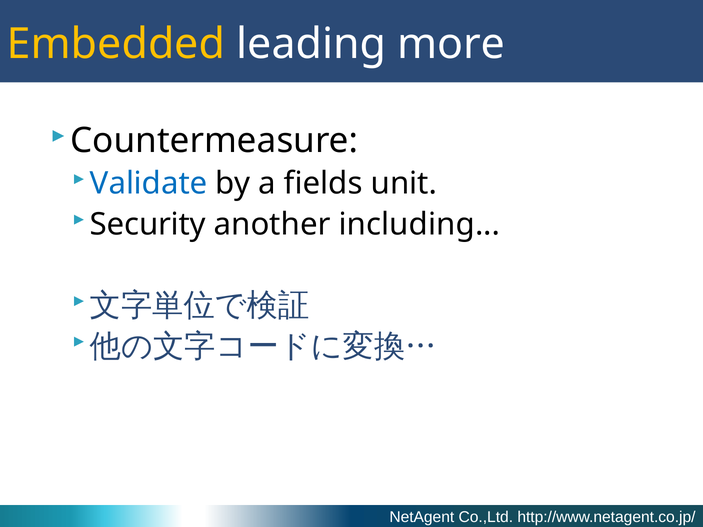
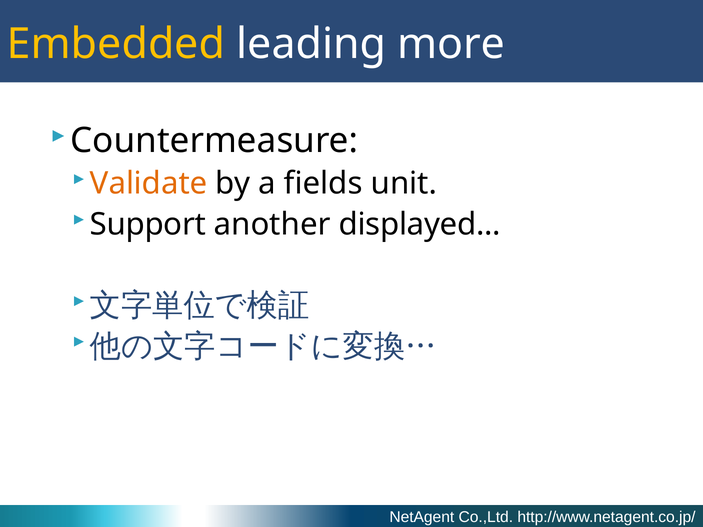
Validate colour: blue -> orange
Security: Security -> Support
including: including -> displayed
